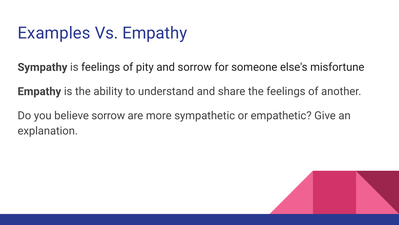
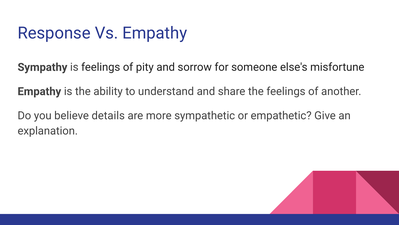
Examples: Examples -> Response
believe sorrow: sorrow -> details
